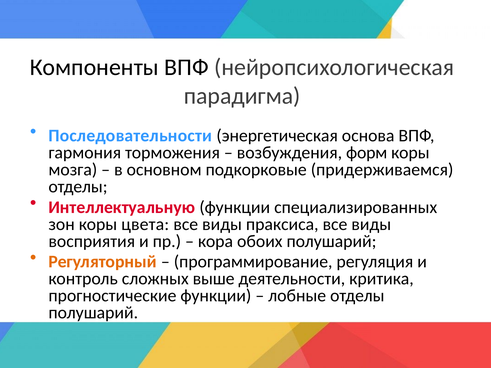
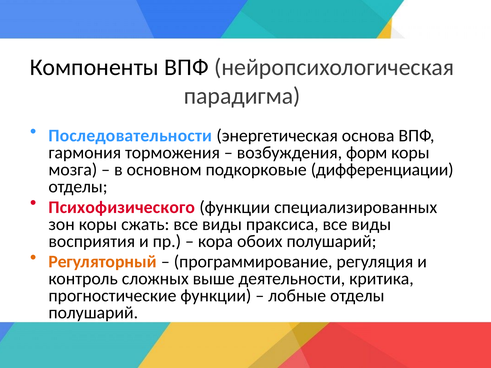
придерживаемся: придерживаемся -> дифференциации
Интеллектуальную: Интеллектуальную -> Психофизического
цвета: цвета -> сжать
